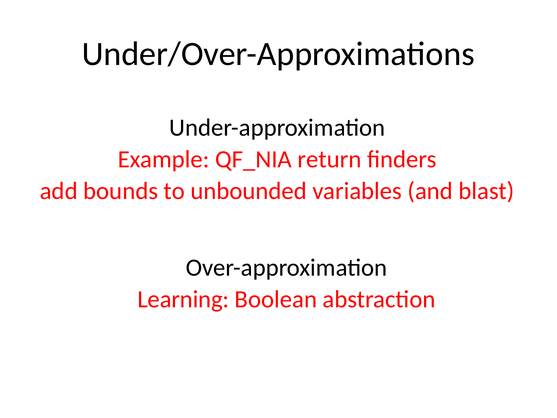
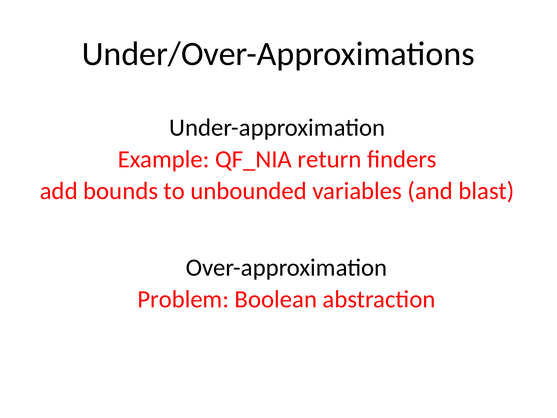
Learning: Learning -> Problem
